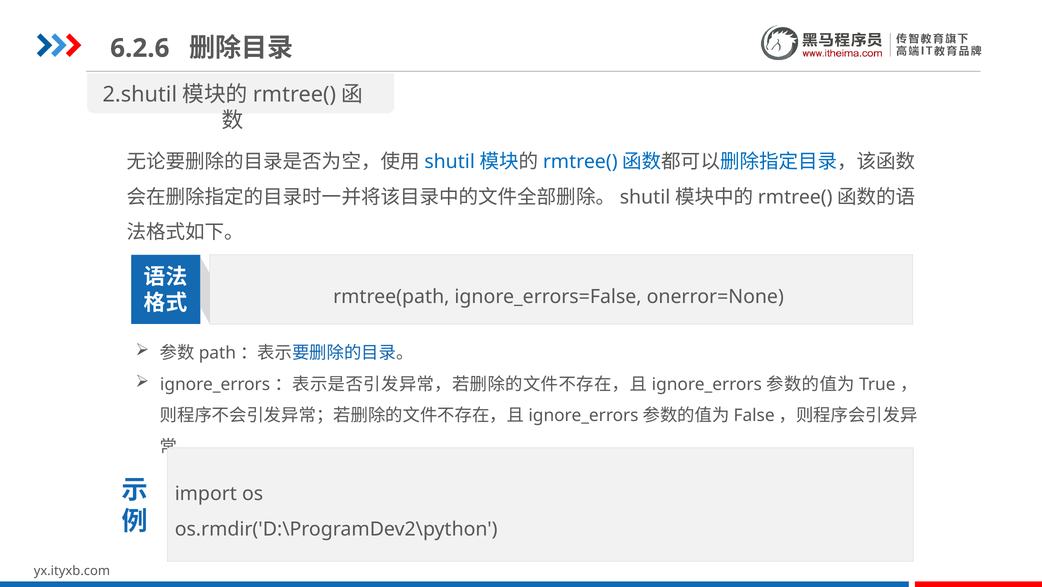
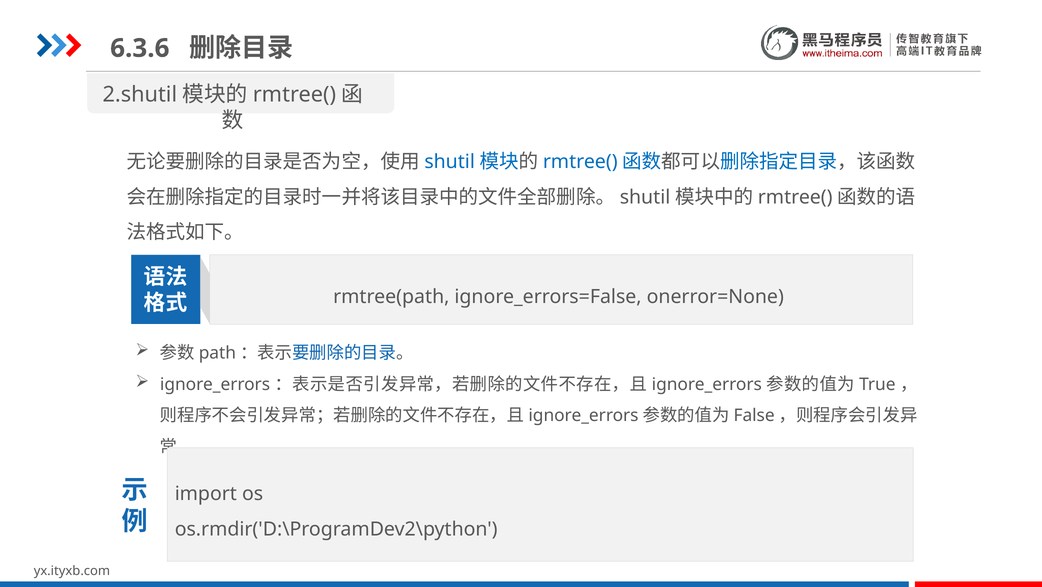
6.2.6: 6.2.6 -> 6.3.6
